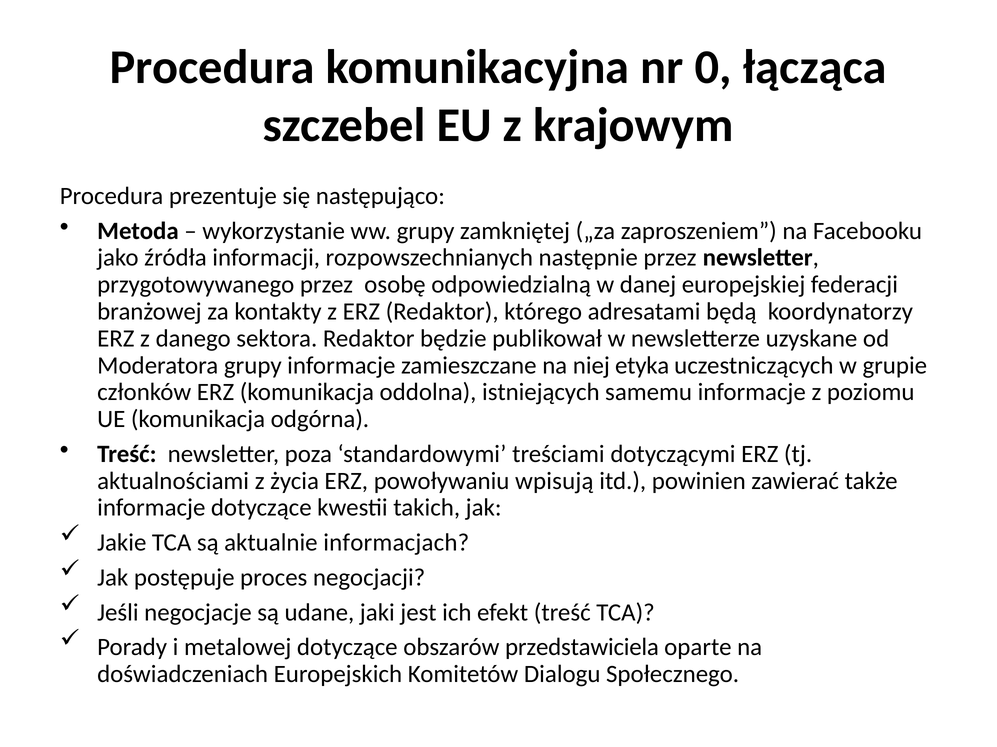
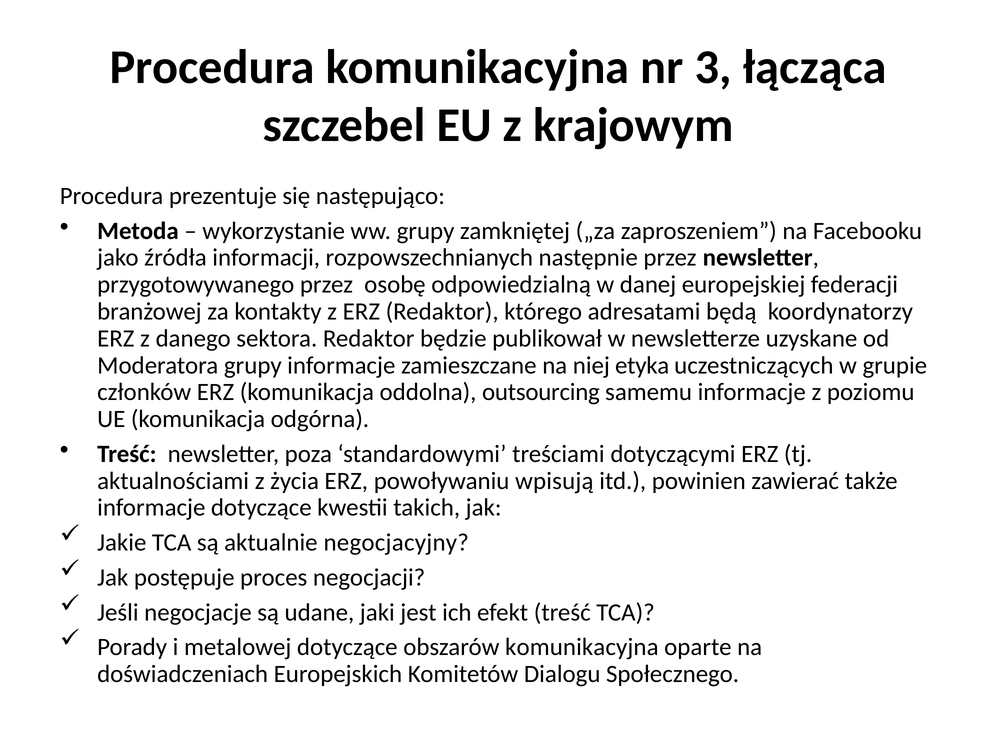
0: 0 -> 3
istniejących: istniejących -> outsourcing
informacjach: informacjach -> negocjacyjny
obszarów przedstawiciela: przedstawiciela -> komunikacyjna
